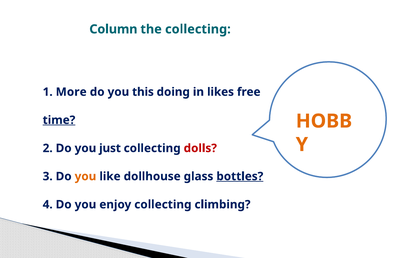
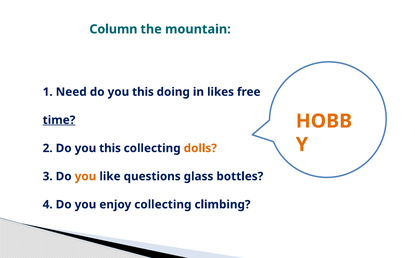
the collecting: collecting -> mountain
More: More -> Need
2 Do you just: just -> this
dolls colour: red -> orange
dollhouse: dollhouse -> questions
bottles underline: present -> none
